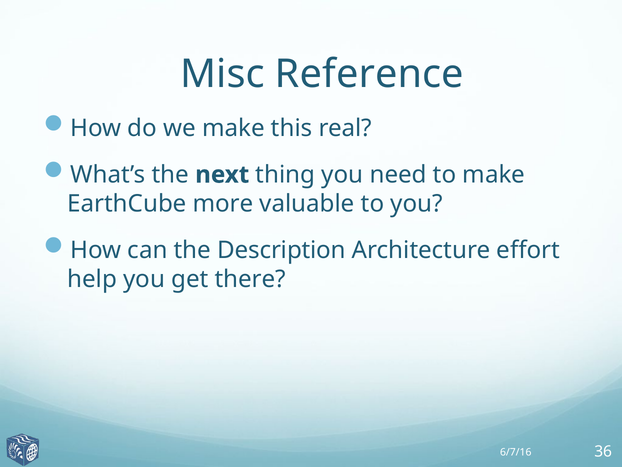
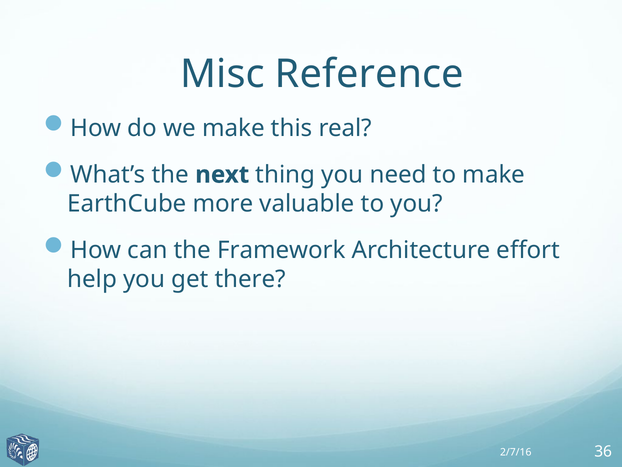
Description: Description -> Framework
6/7/16: 6/7/16 -> 2/7/16
